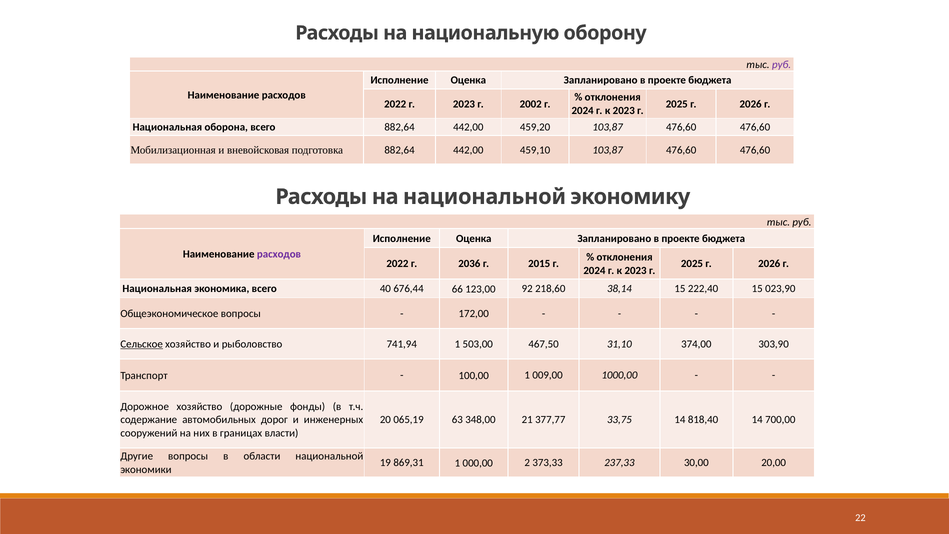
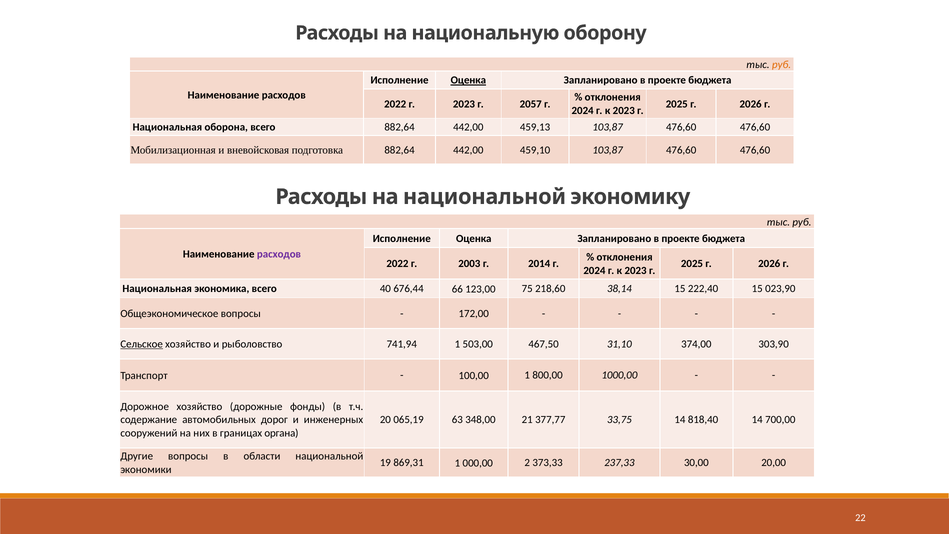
руб at (782, 65) colour: purple -> orange
Оценка at (468, 80) underline: none -> present
2002: 2002 -> 2057
459,20: 459,20 -> 459,13
2036: 2036 -> 2003
2015: 2015 -> 2014
92: 92 -> 75
009,00: 009,00 -> 800,00
власти: власти -> органа
